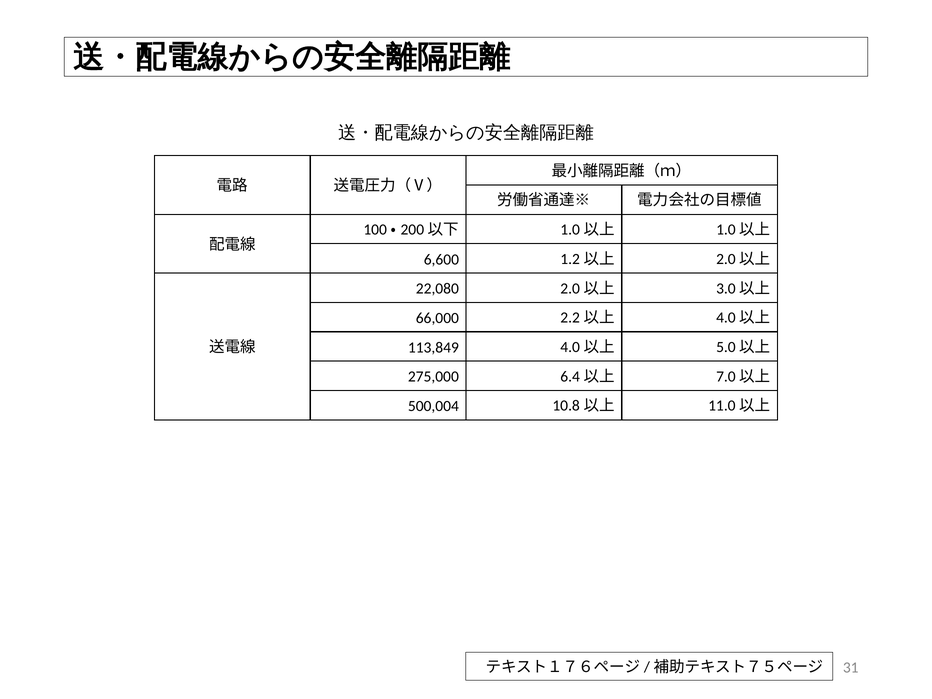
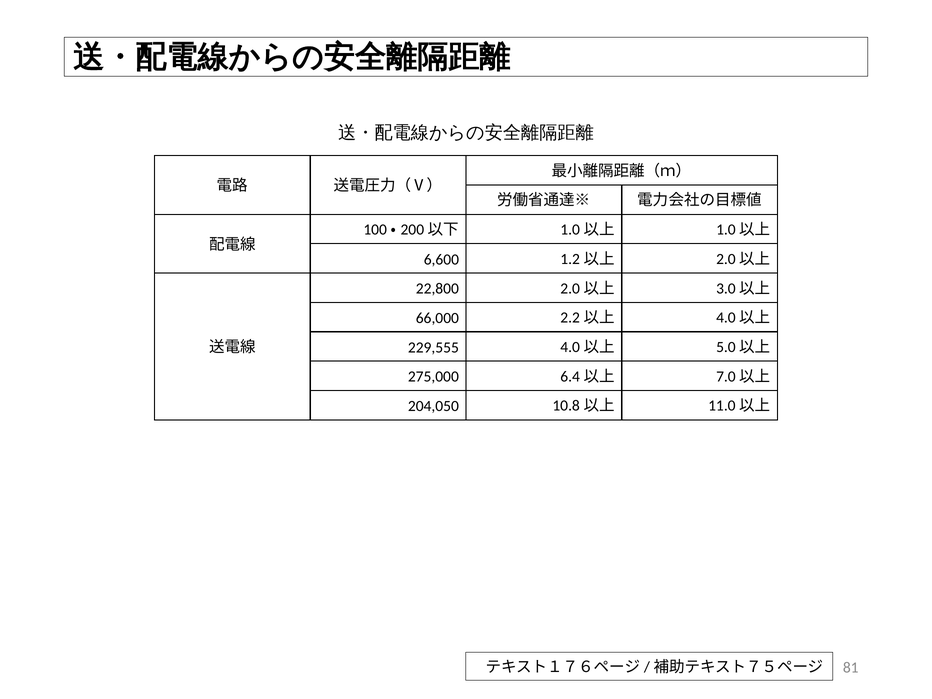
22,080: 22,080 -> 22,800
113,849: 113,849 -> 229,555
500,004: 500,004 -> 204,050
31: 31 -> 81
